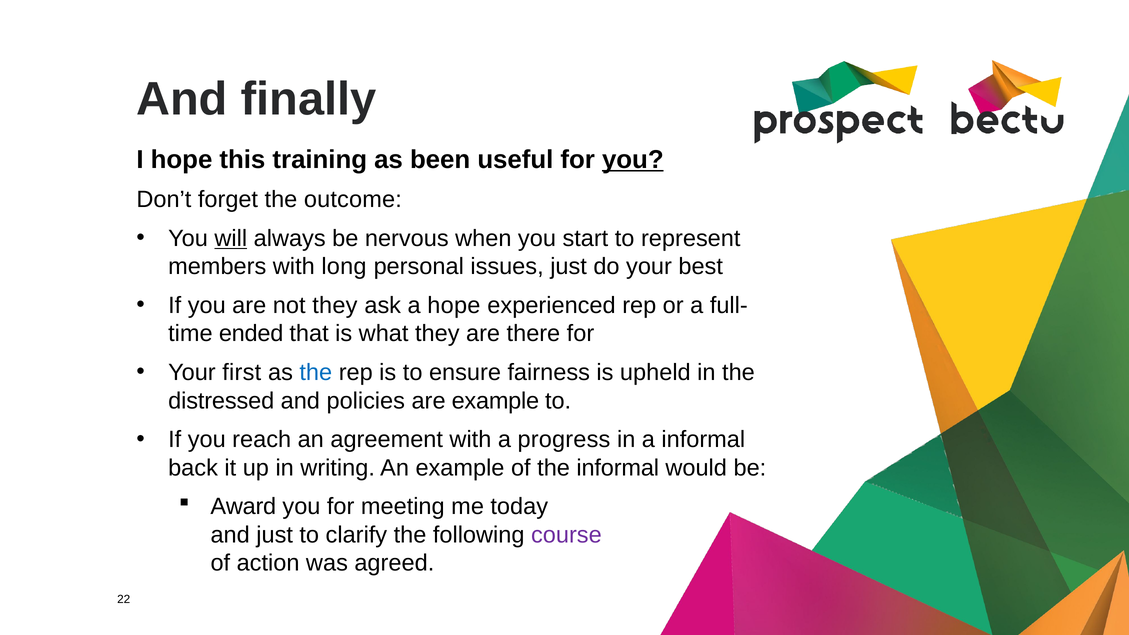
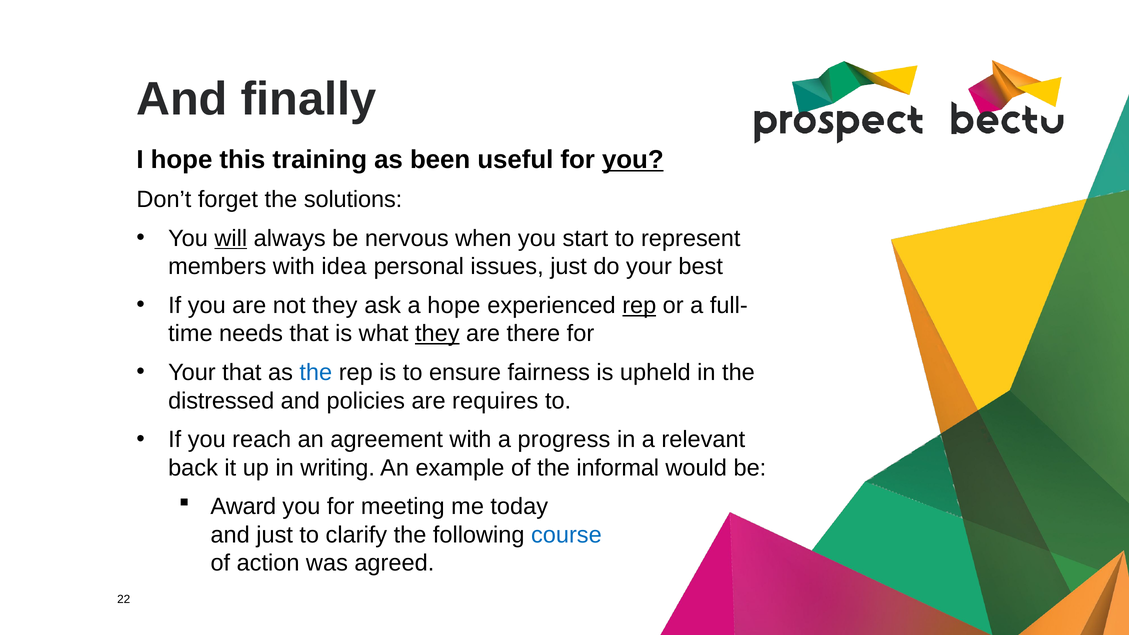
outcome: outcome -> solutions
long: long -> idea
rep at (639, 305) underline: none -> present
ended: ended -> needs
they at (437, 334) underline: none -> present
Your first: first -> that
are example: example -> requires
a informal: informal -> relevant
course colour: purple -> blue
